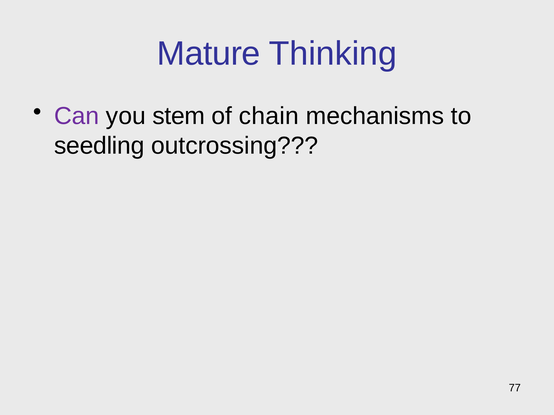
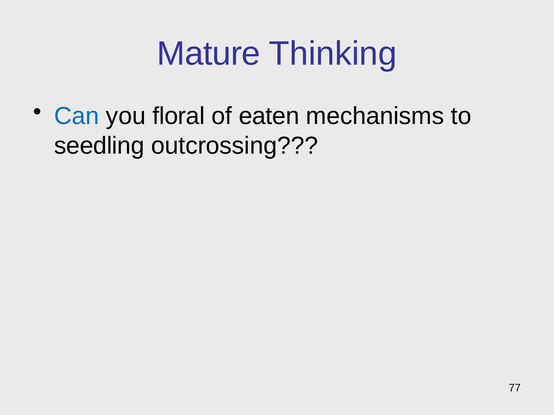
Can colour: purple -> blue
stem: stem -> floral
chain: chain -> eaten
